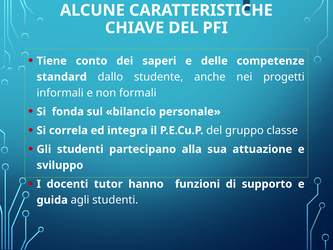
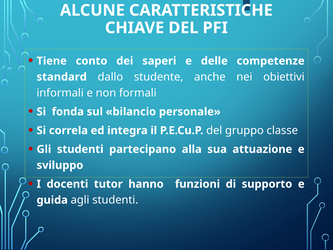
progetti: progetti -> obiettivi
